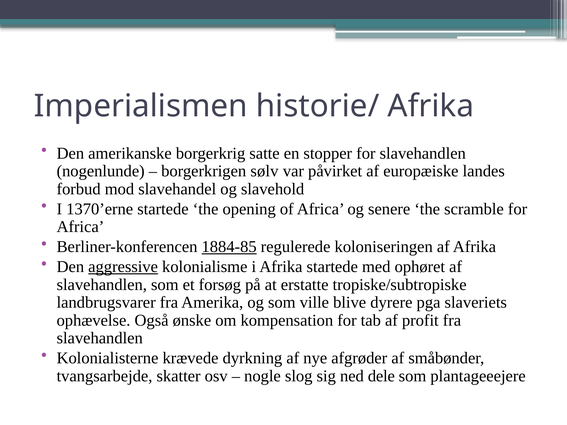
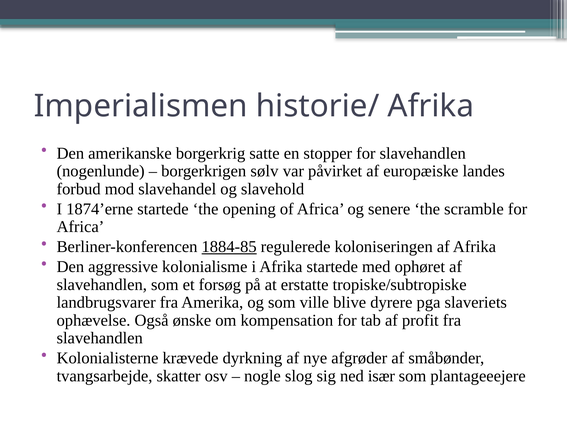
1370’erne: 1370’erne -> 1874’erne
aggressive underline: present -> none
dele: dele -> især
